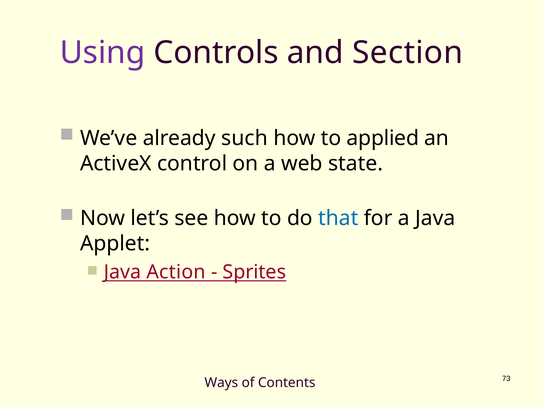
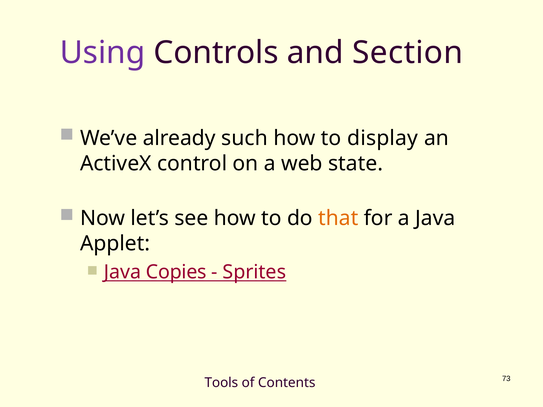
applied: applied -> display
that colour: blue -> orange
Action: Action -> Copies
Ways: Ways -> Tools
